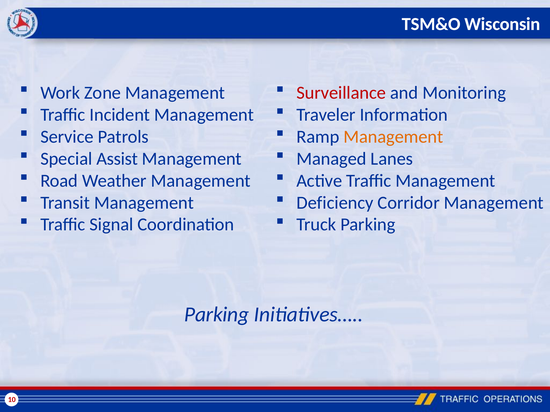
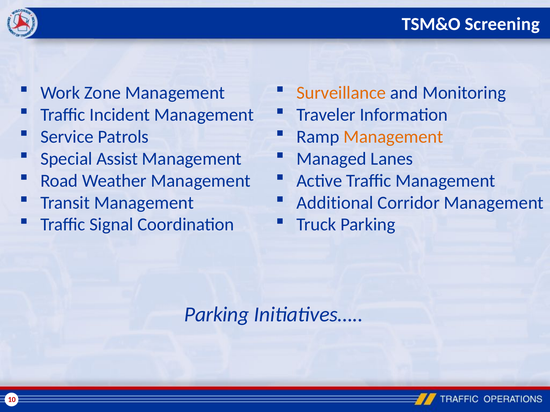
Wisconsin: Wisconsin -> Screening
Surveillance colour: red -> orange
Deficiency: Deficiency -> Additional
